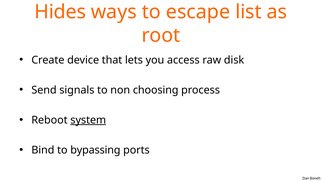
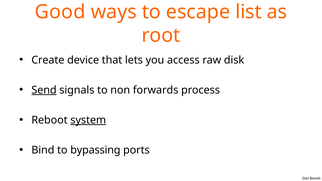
Hides: Hides -> Good
Send underline: none -> present
choosing: choosing -> forwards
